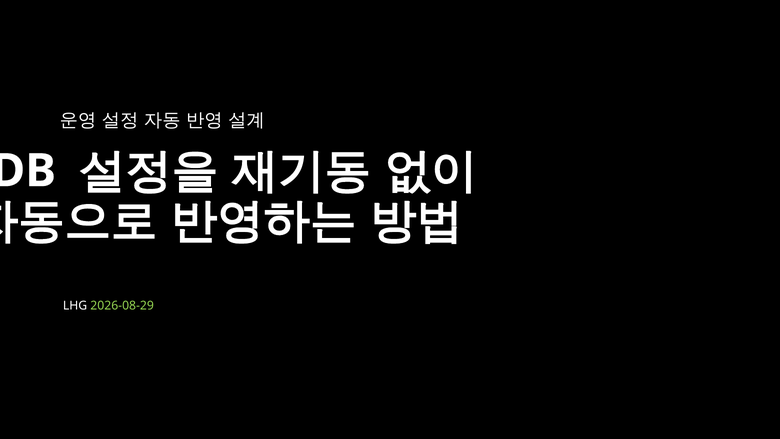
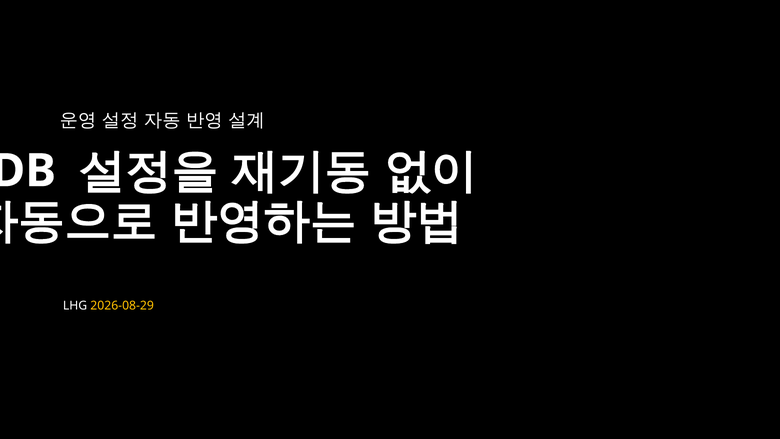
2026-08-29 colour: light green -> yellow
